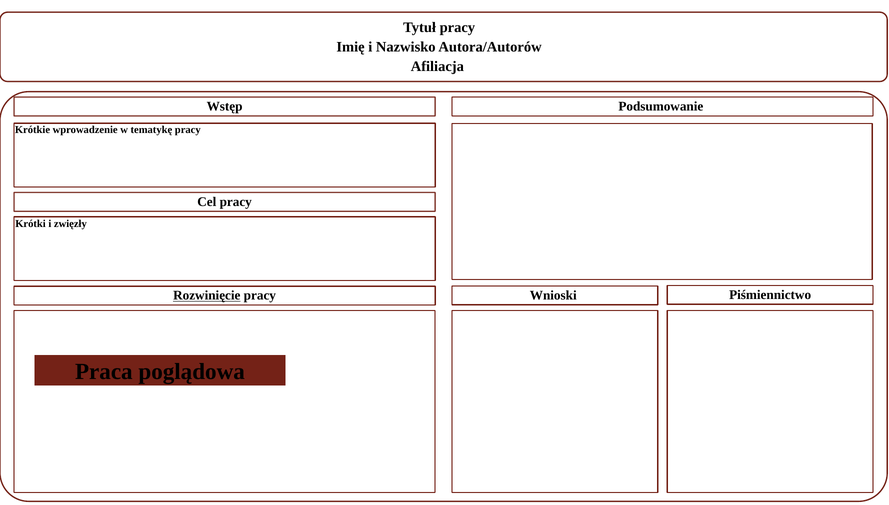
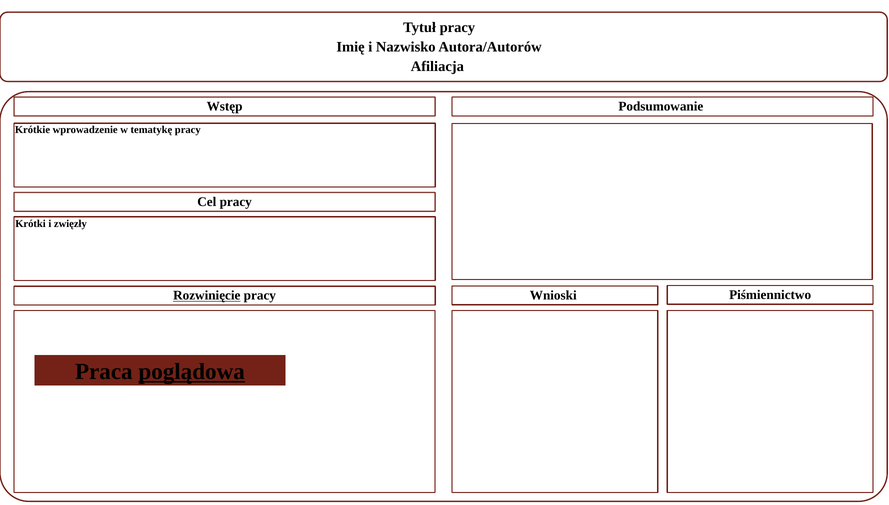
poglądowa underline: none -> present
